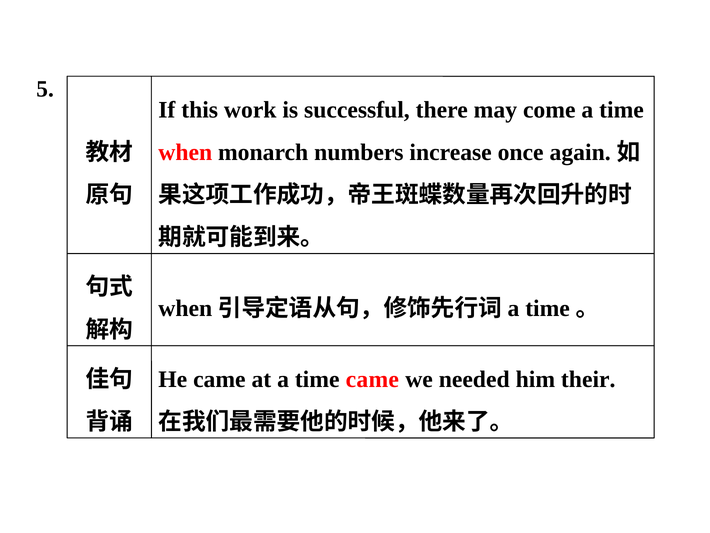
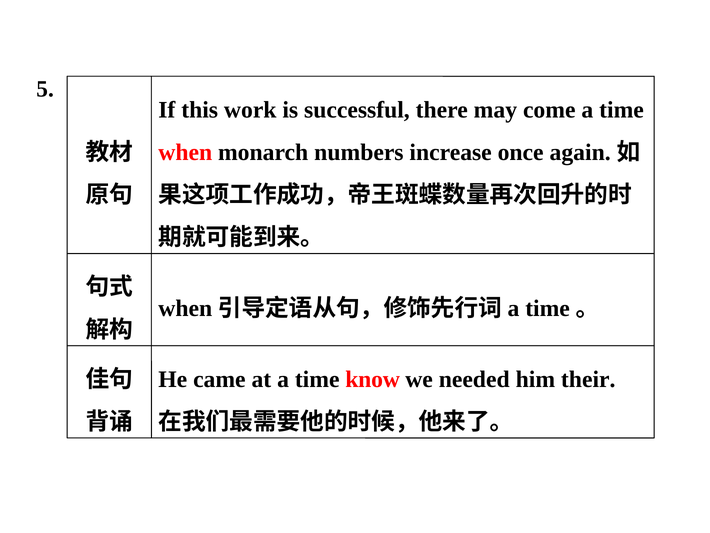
time came: came -> know
